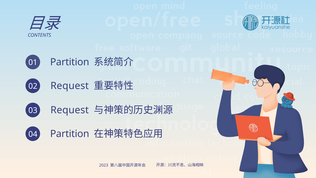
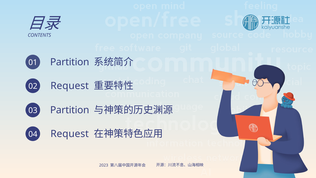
03 Request: Request -> Partition
04 Partition: Partition -> Request
